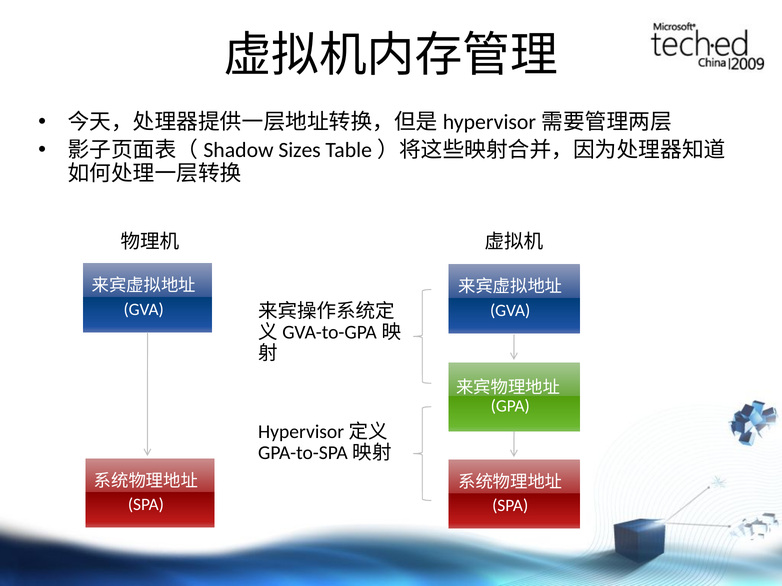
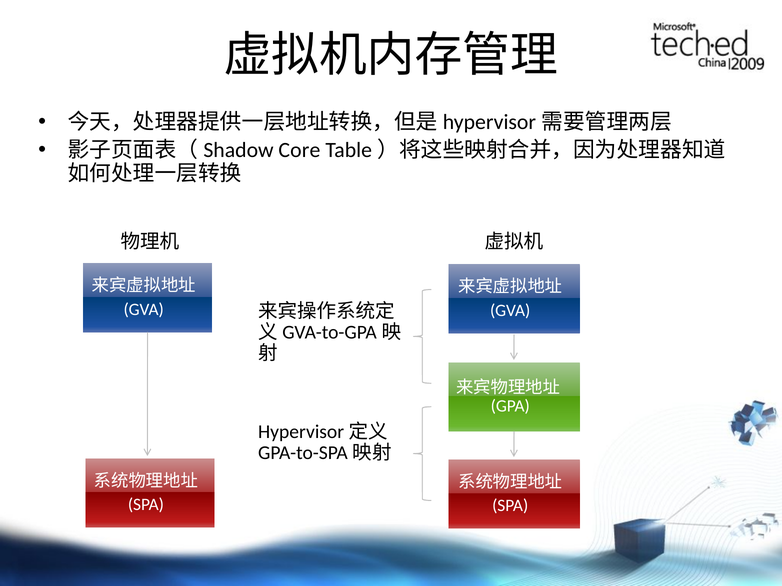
Sizes: Sizes -> Core
